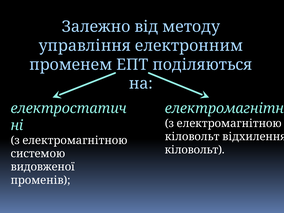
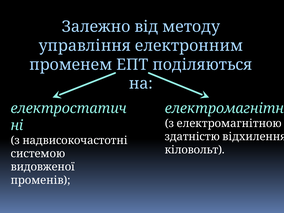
кіловольт at (192, 137): кіловольт -> здатністю
електромагнітною at (75, 140): електромагнітною -> надвисокочастотні
